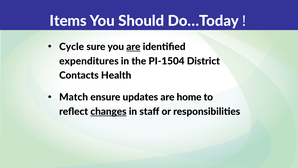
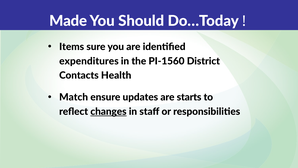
Items: Items -> Made
Cycle: Cycle -> Items
are at (133, 47) underline: present -> none
PI-1504: PI-1504 -> PI-1560
home: home -> starts
